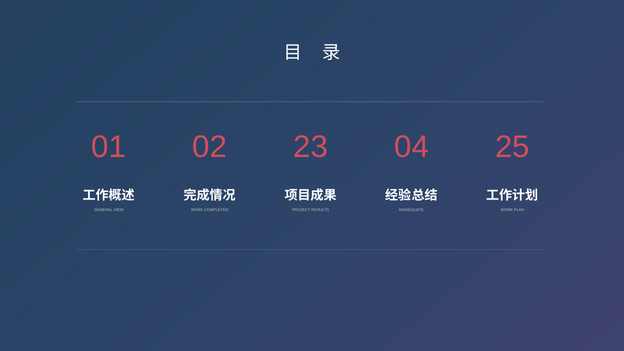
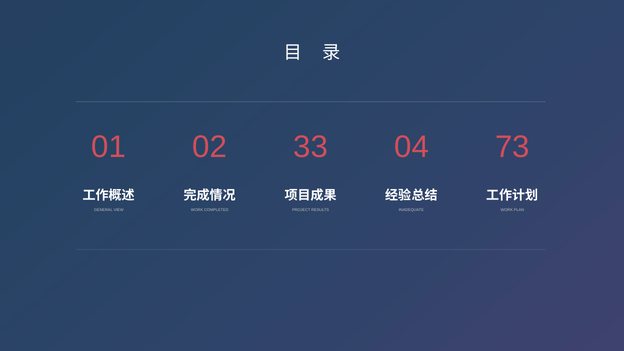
23: 23 -> 33
25: 25 -> 73
